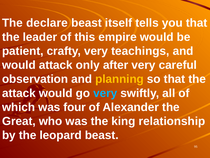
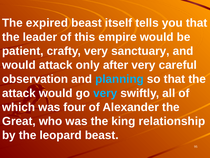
declare: declare -> expired
teachings: teachings -> sanctuary
planning colour: yellow -> light blue
